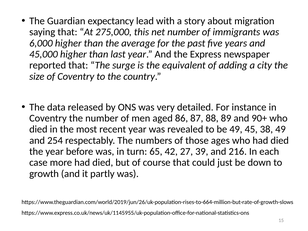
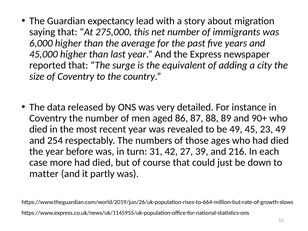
38: 38 -> 23
65: 65 -> 31
growth: growth -> matter
